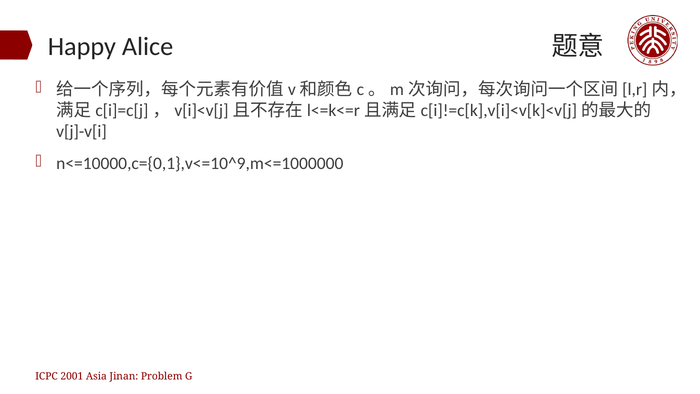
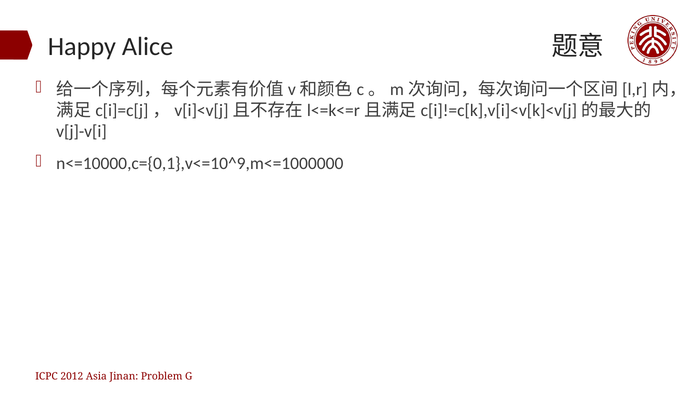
2001: 2001 -> 2012
